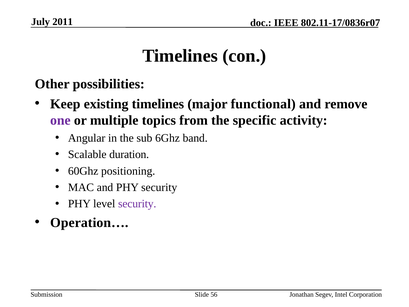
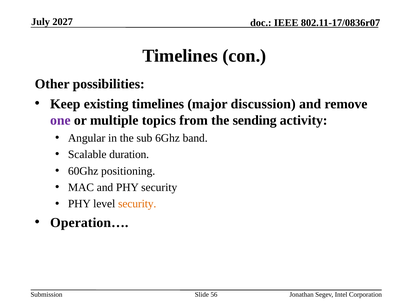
2011: 2011 -> 2027
functional: functional -> discussion
specific: specific -> sending
security at (137, 204) colour: purple -> orange
